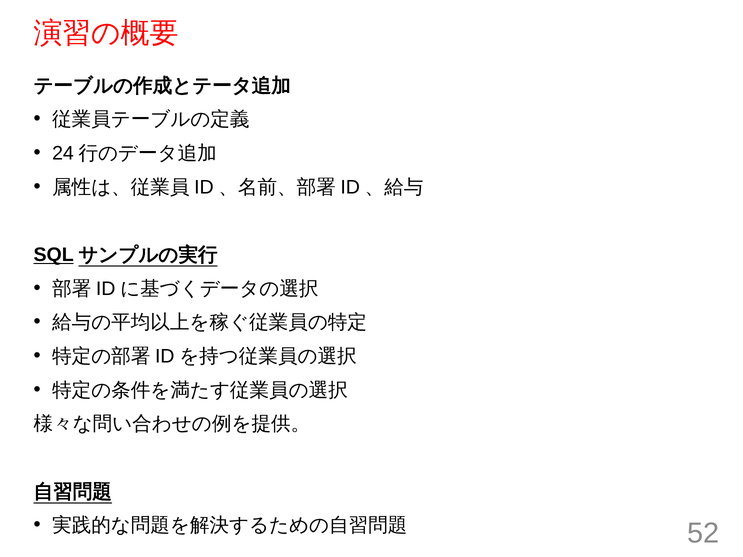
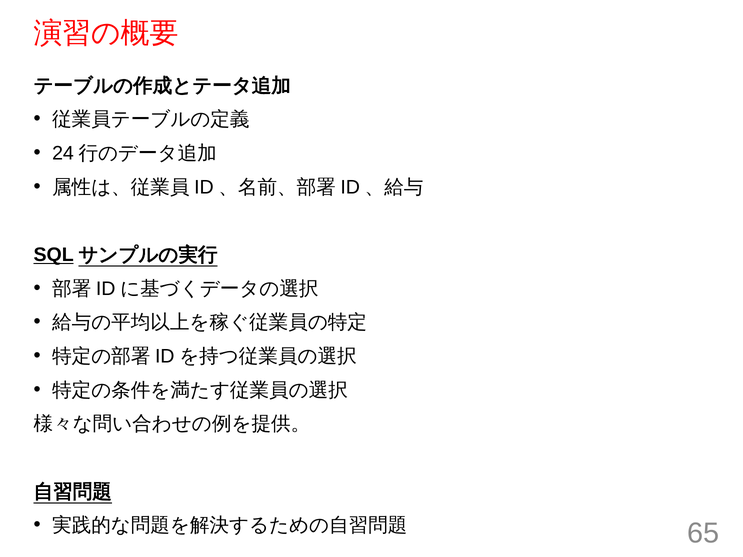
52: 52 -> 65
